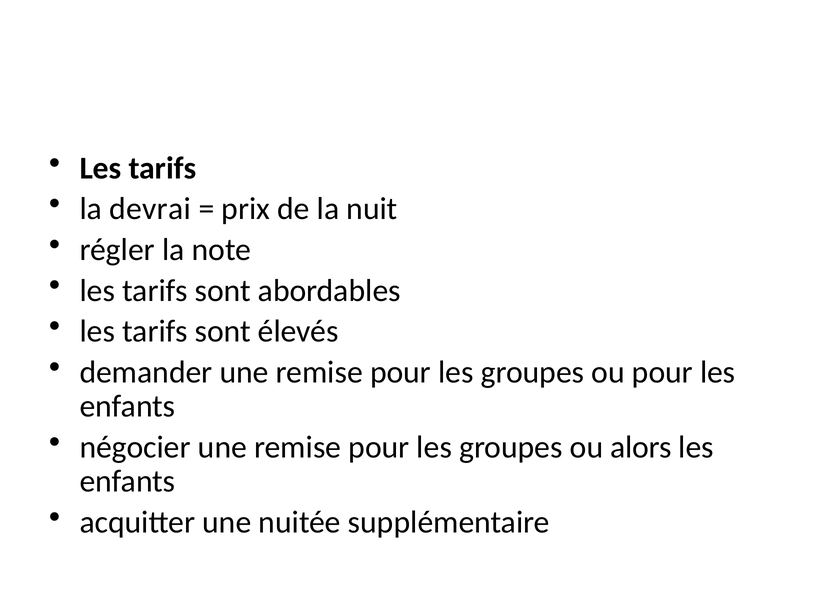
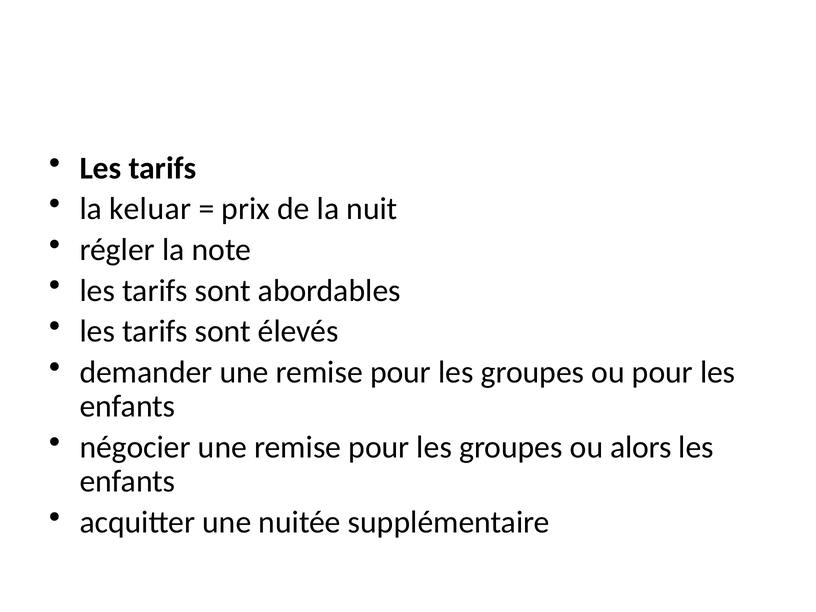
devrai: devrai -> keluar
